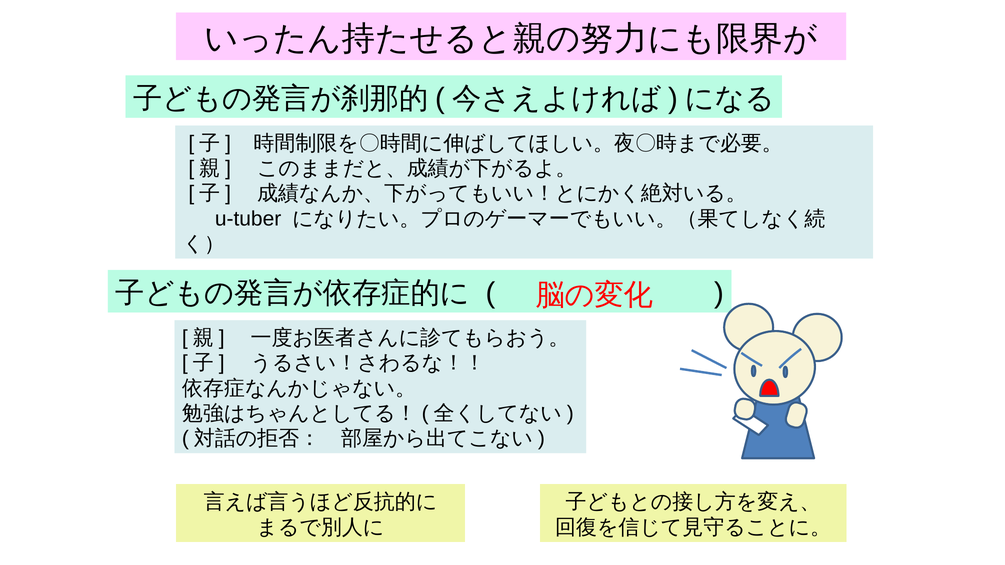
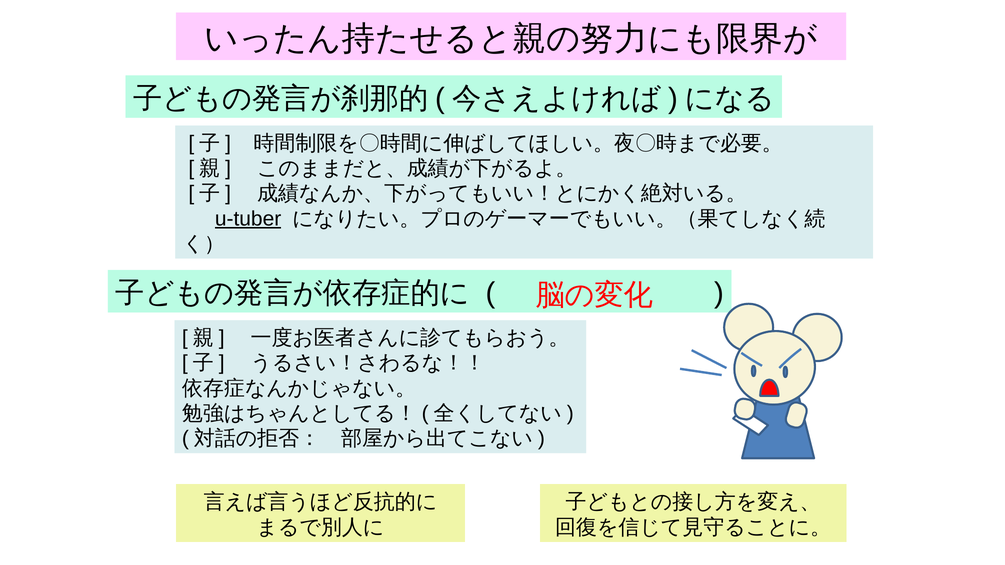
u-tuber underline: none -> present
